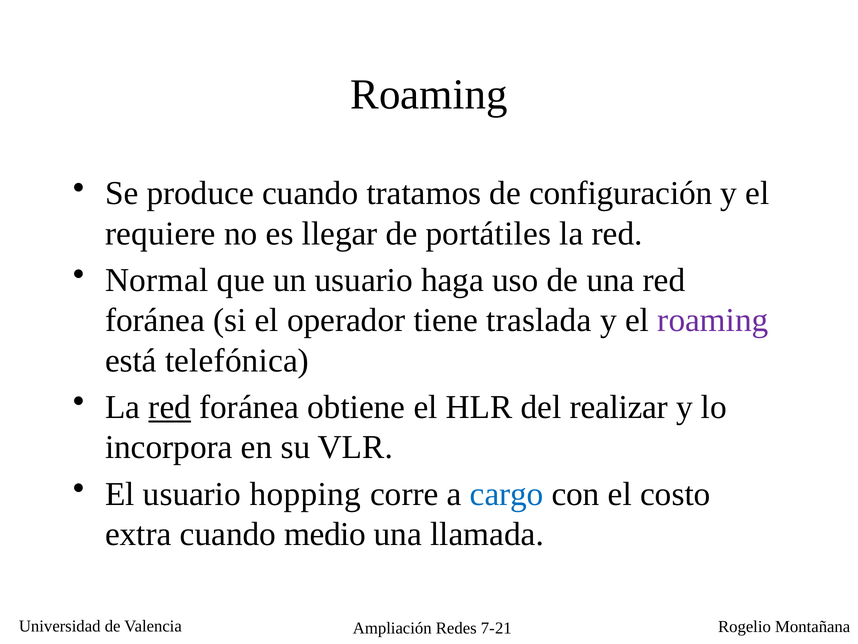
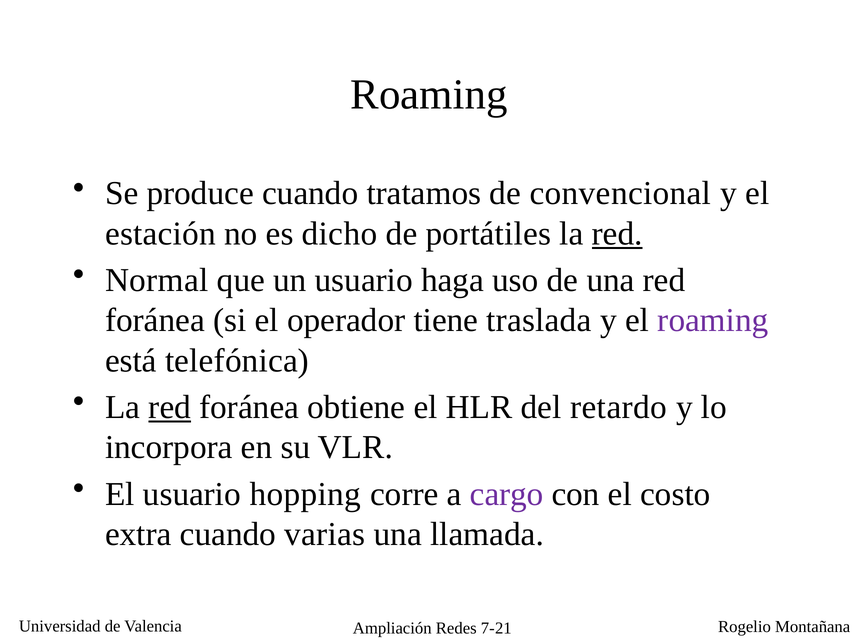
configuración: configuración -> convencional
requiere: requiere -> estación
llegar: llegar -> dicho
red at (617, 233) underline: none -> present
realizar: realizar -> retardo
cargo colour: blue -> purple
medio: medio -> varias
